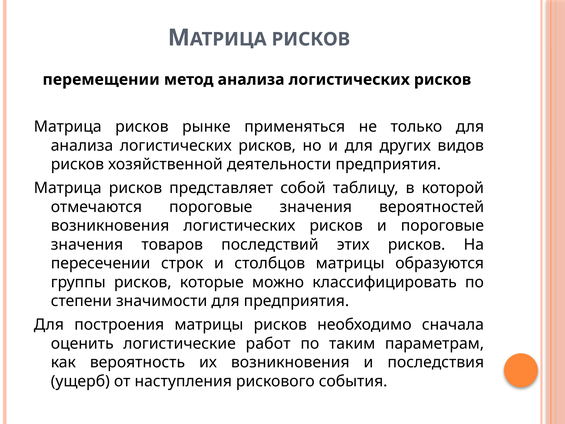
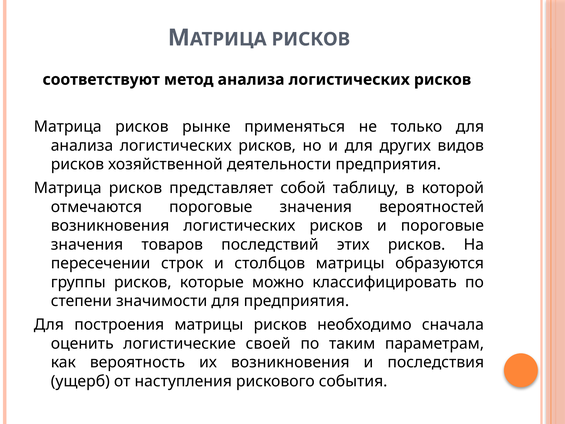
перемещении: перемещении -> соответствуют
работ: работ -> своей
